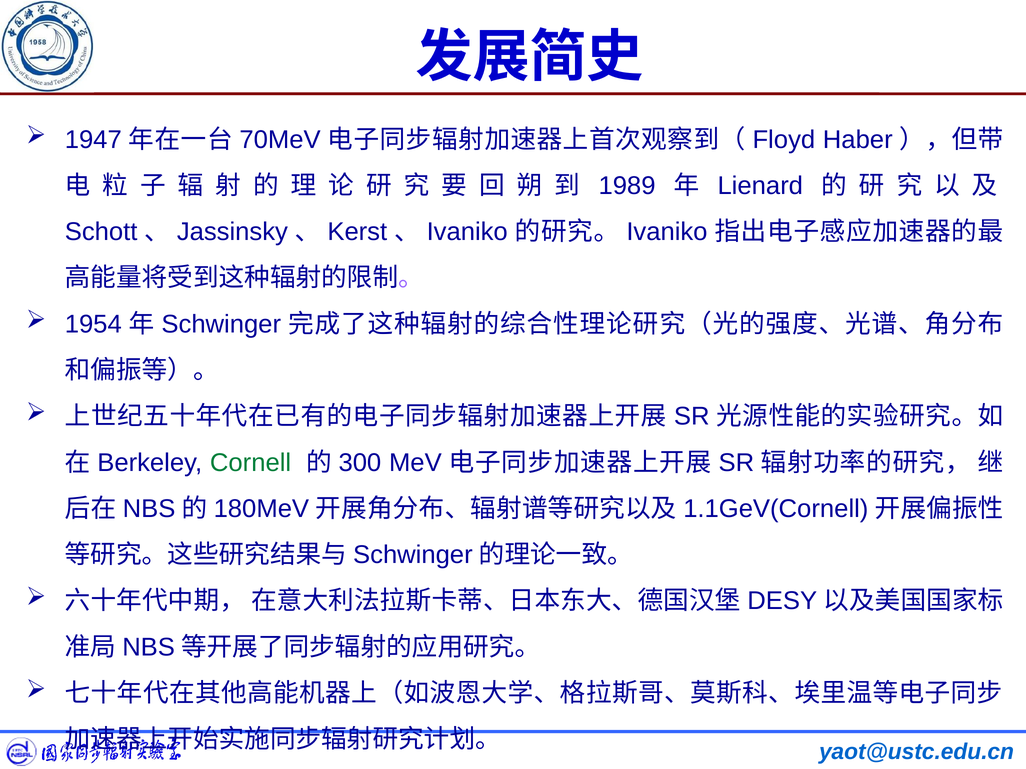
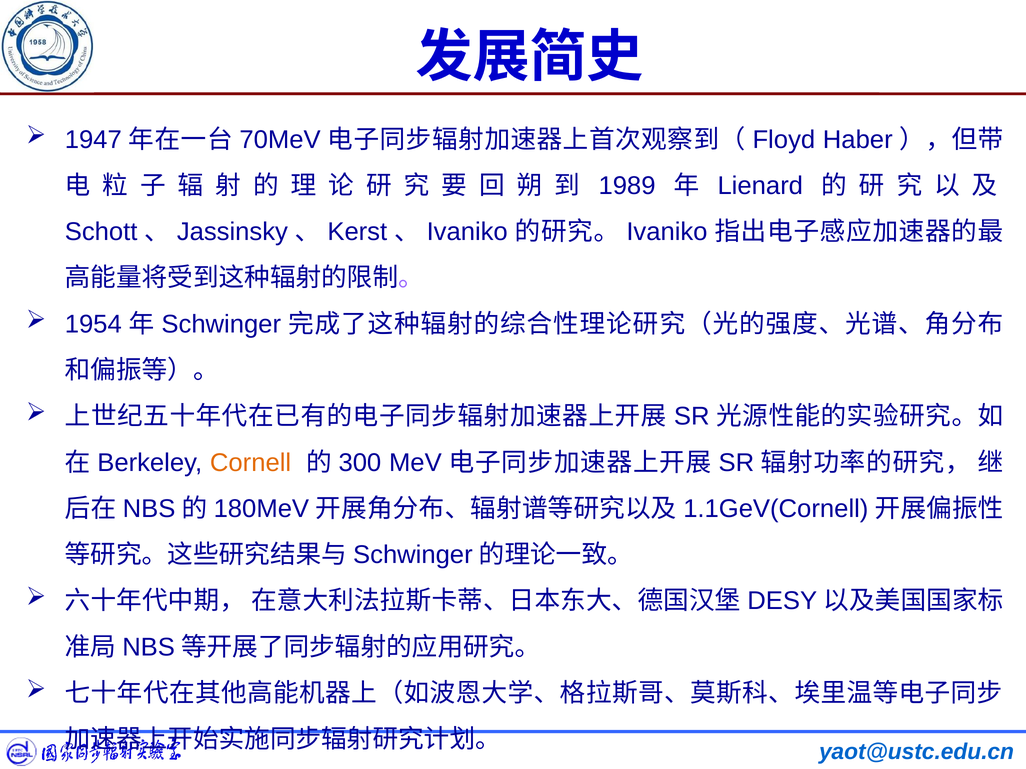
Cornell colour: green -> orange
